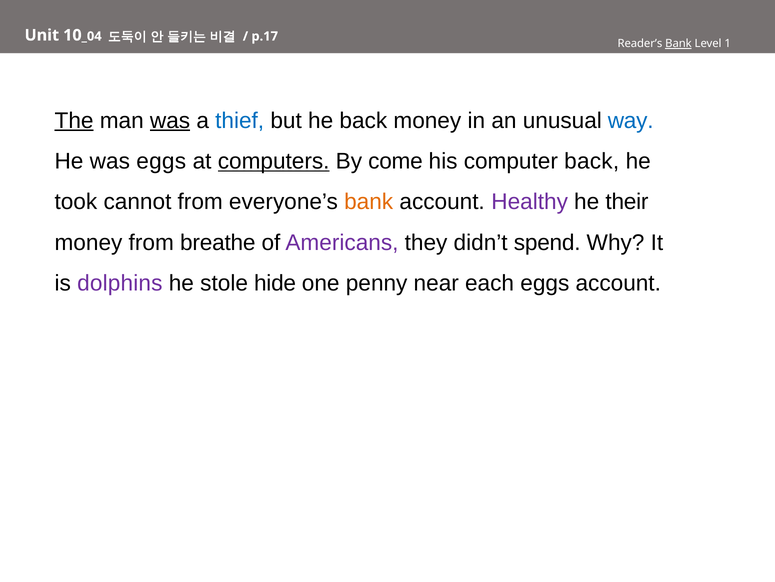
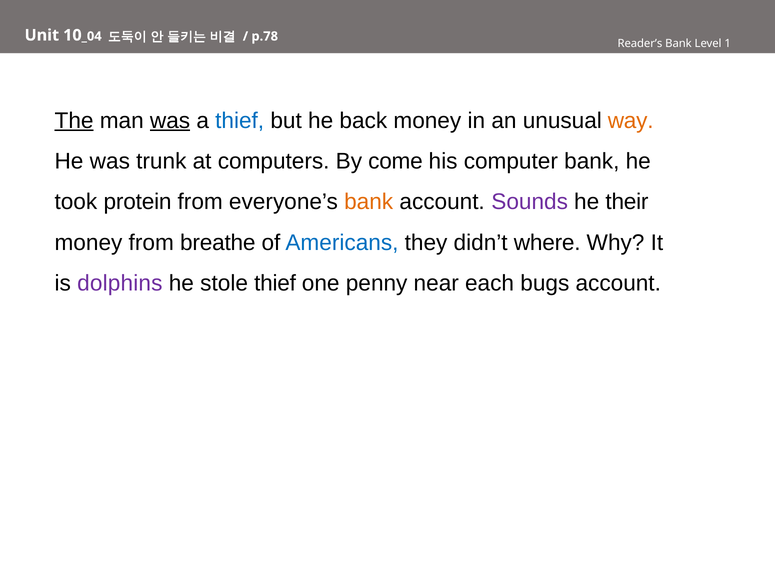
p.17: p.17 -> p.78
Bank at (678, 44) underline: present -> none
way colour: blue -> orange
was eggs: eggs -> trunk
computers underline: present -> none
computer back: back -> bank
cannot: cannot -> protein
Healthy: Healthy -> Sounds
Americans colour: purple -> blue
spend: spend -> where
stole hide: hide -> thief
each eggs: eggs -> bugs
